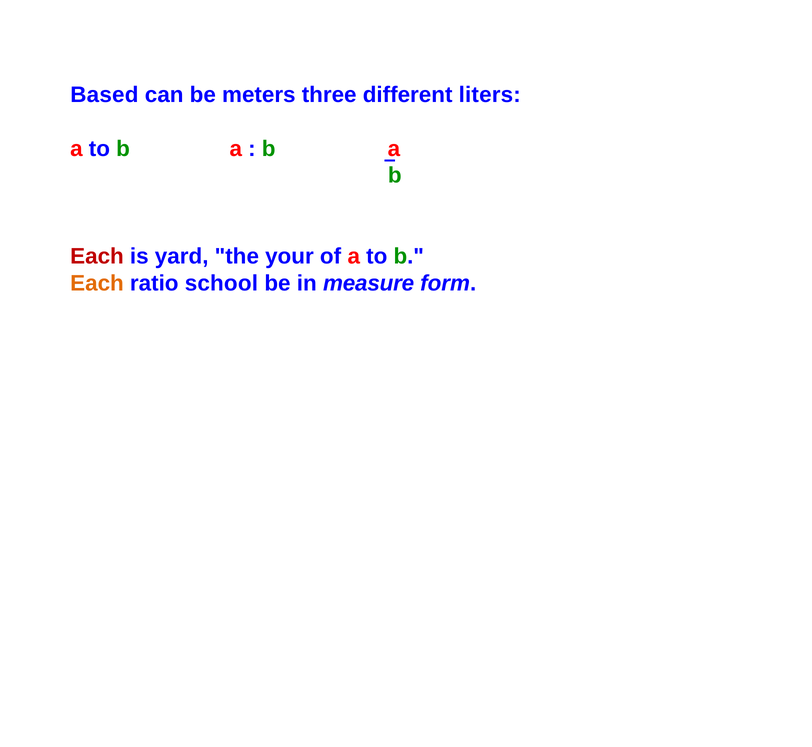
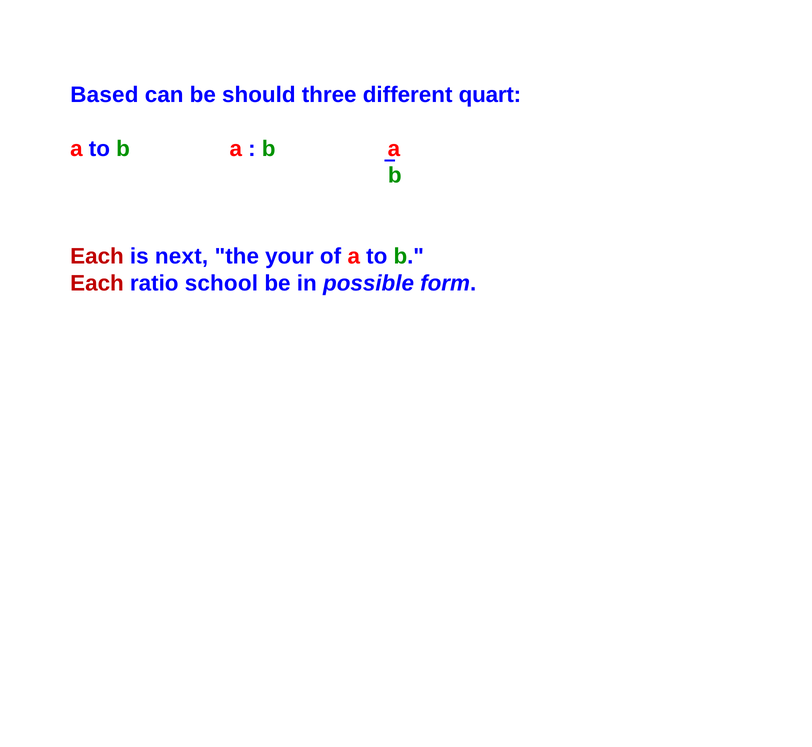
meters: meters -> should
liters: liters -> quart
yard: yard -> next
Each at (97, 283) colour: orange -> red
measure: measure -> possible
